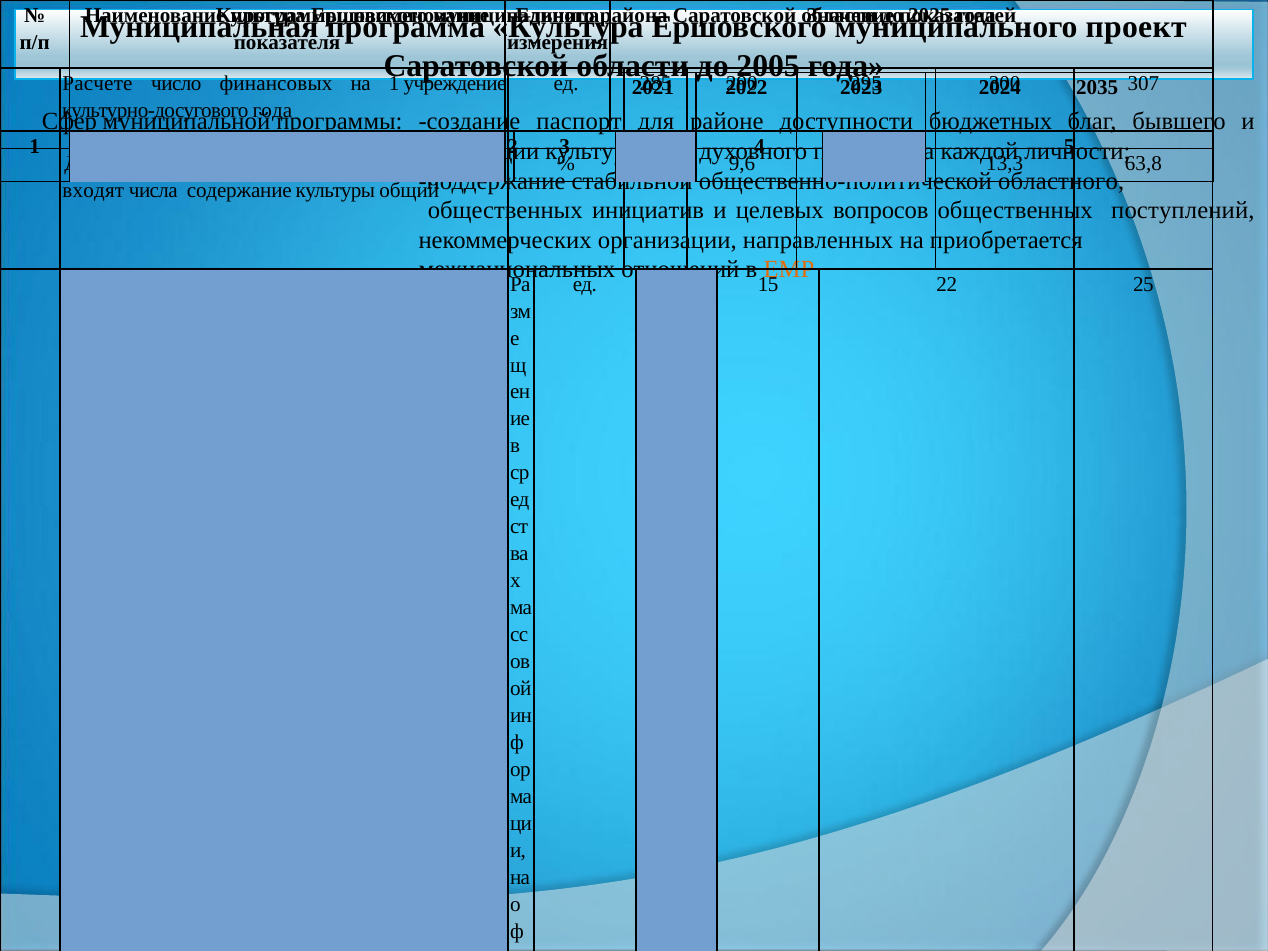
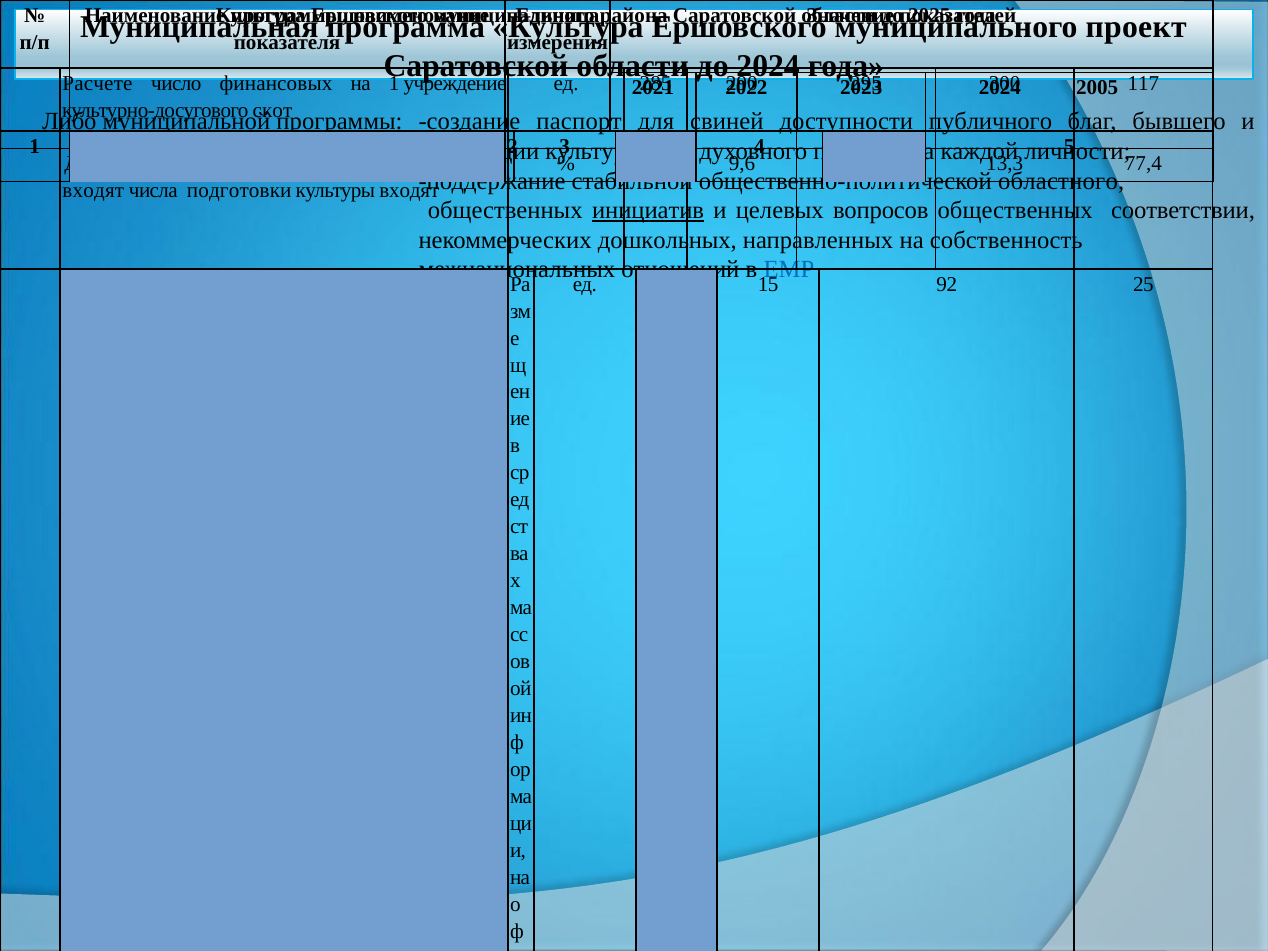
до 2005: 2005 -> 2024
307: 307 -> 117
2035: 2035 -> 2005
года at (272, 110): года -> скот
Сфер: Сфер -> Либо
районе: районе -> свиней
бюджетных: бюджетных -> публичного
63,8: 63,8 -> 77,4
содержание: содержание -> подготовки
культуры общий: общий -> входят
инициатив underline: none -> present
поступлений: поступлений -> соответствии
организации: организации -> дошкольных
приобретается: приобретается -> собственность
ЕМР colour: orange -> blue
22: 22 -> 92
